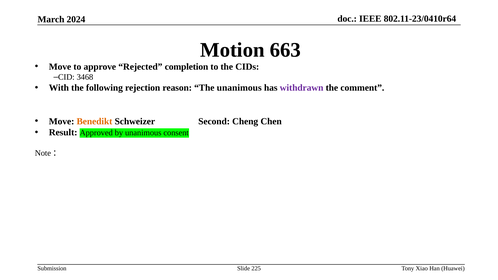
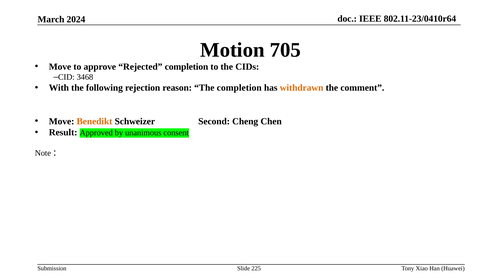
663: 663 -> 705
The unanimous: unanimous -> completion
withdrawn colour: purple -> orange
